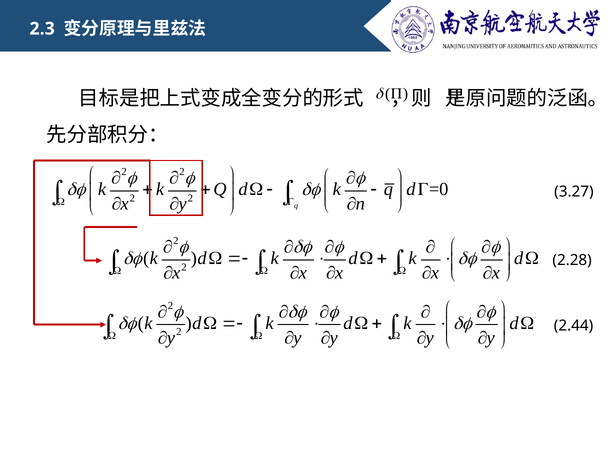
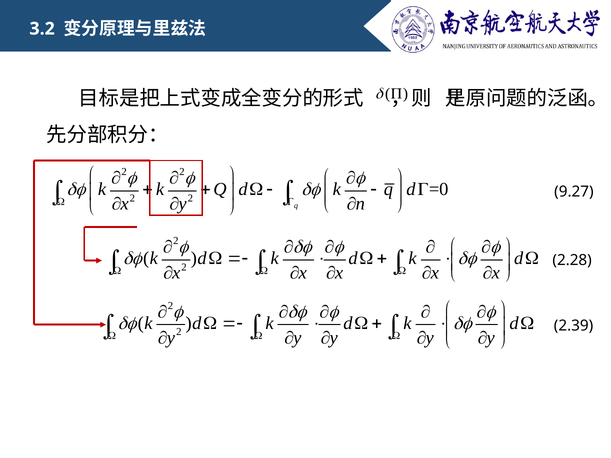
2.3: 2.3 -> 3.2
3.27: 3.27 -> 9.27
2.44: 2.44 -> 2.39
